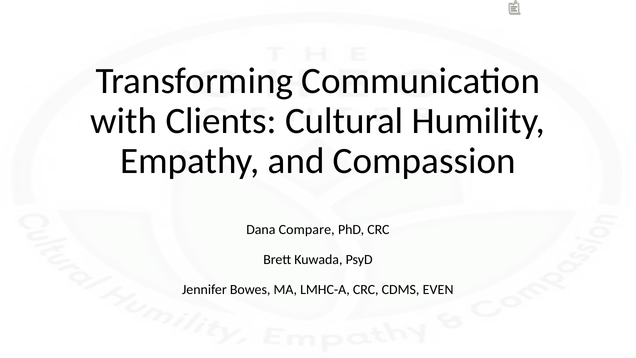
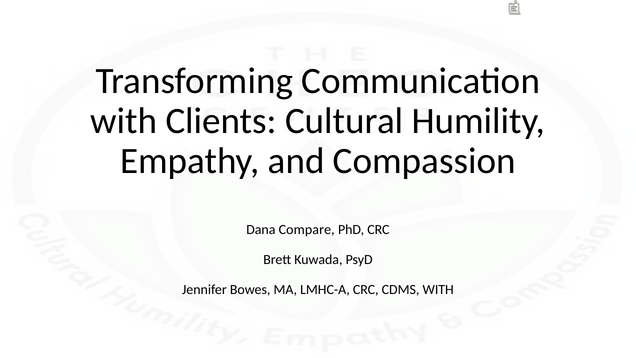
CDMS EVEN: EVEN -> WITH
